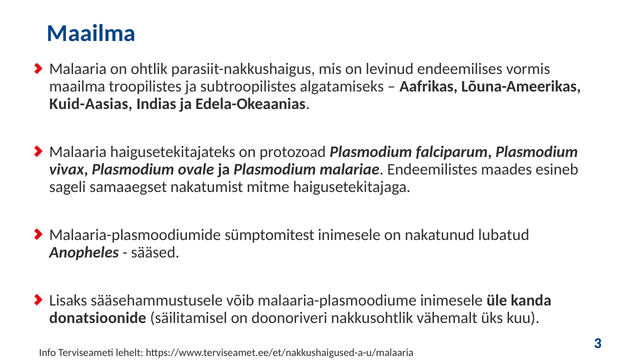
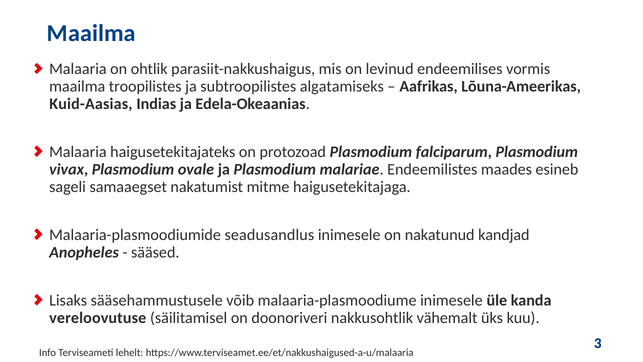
sümptomitest: sümptomitest -> seadusandlus
lubatud: lubatud -> kandjad
donatsioonide: donatsioonide -> vereloovutuse
